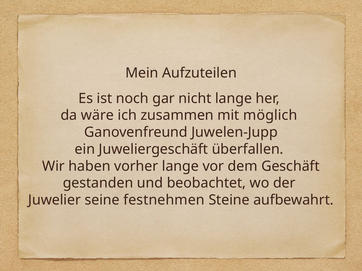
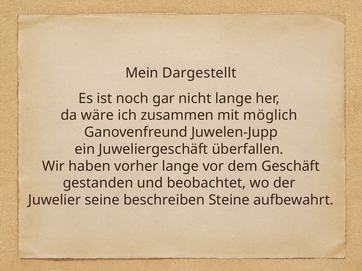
Aufzuteilen: Aufzuteilen -> Dargestellt
festnehmen: festnehmen -> beschreiben
